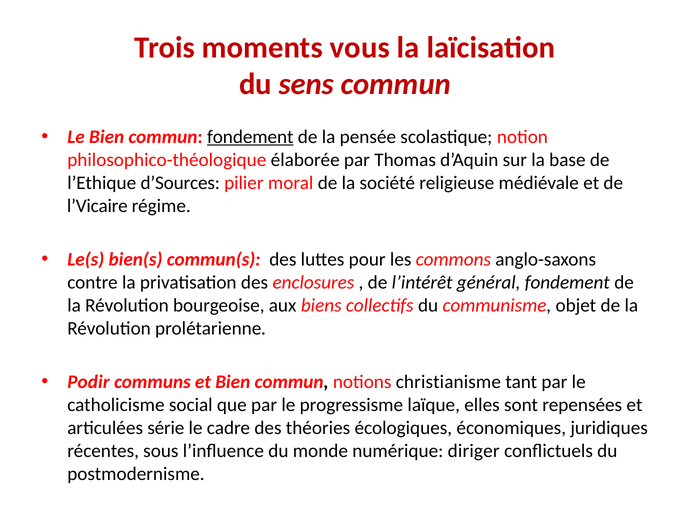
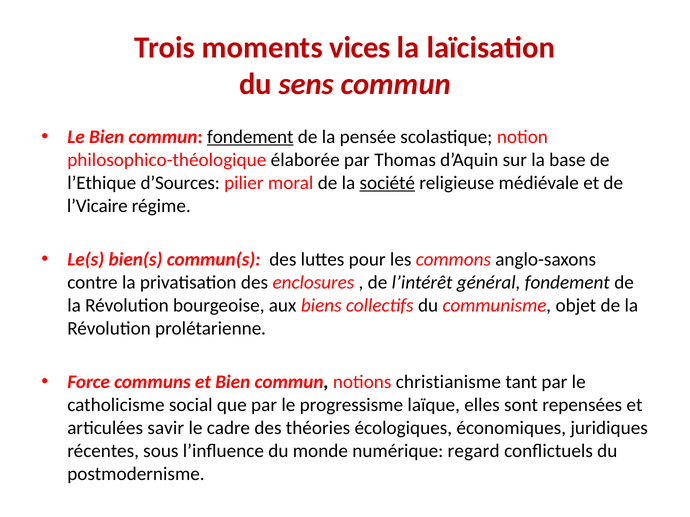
vous: vous -> vices
société underline: none -> present
Podir: Podir -> Force
série: série -> savir
diriger: diriger -> regard
